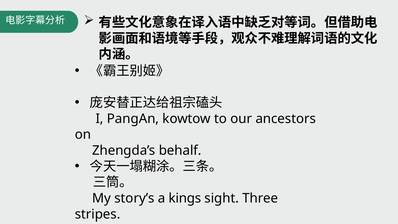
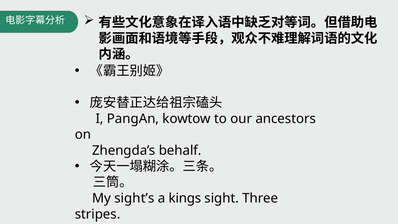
story’s: story’s -> sight’s
